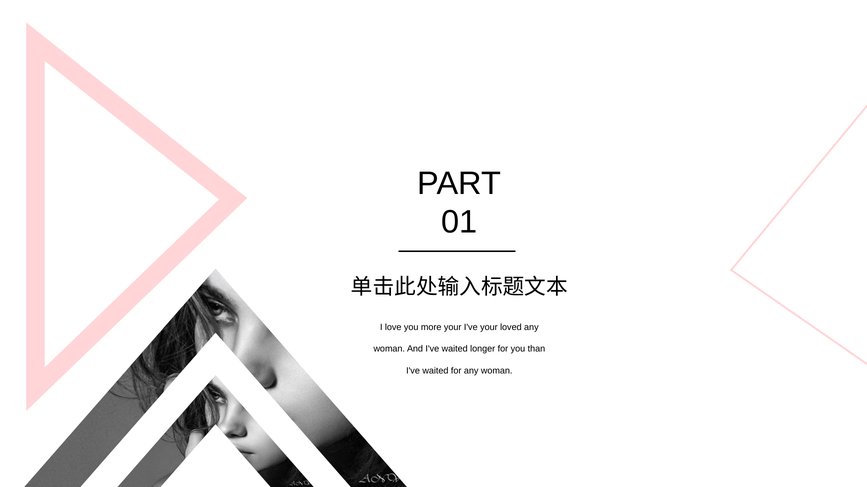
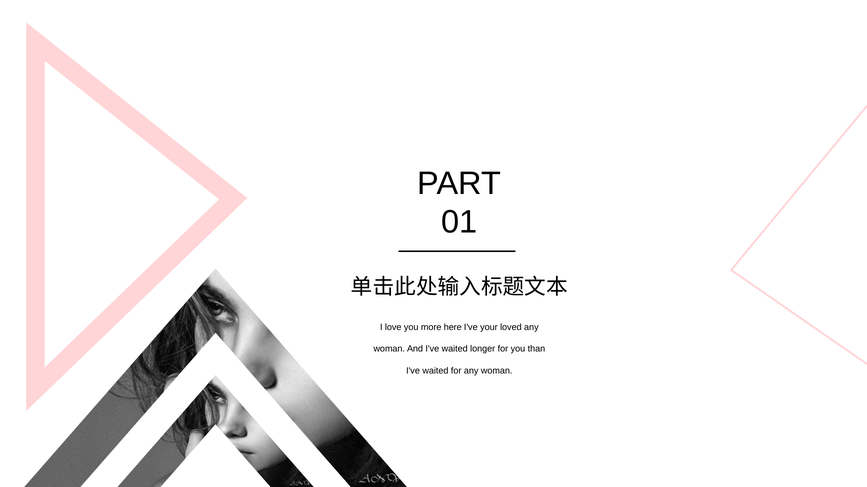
more your: your -> here
